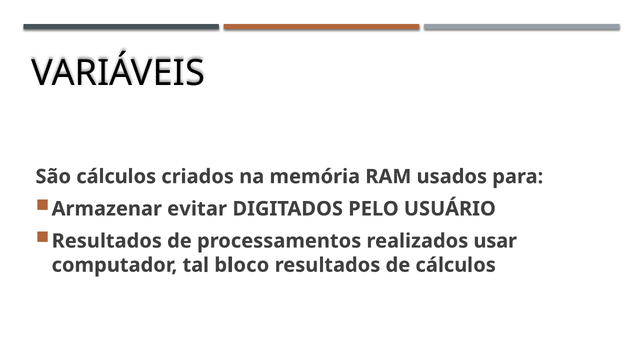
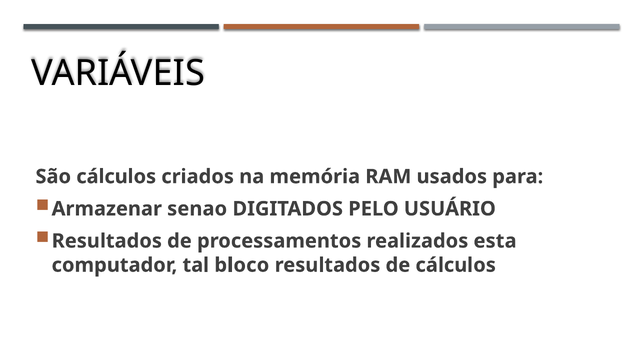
evitar: evitar -> senao
usar: usar -> esta
